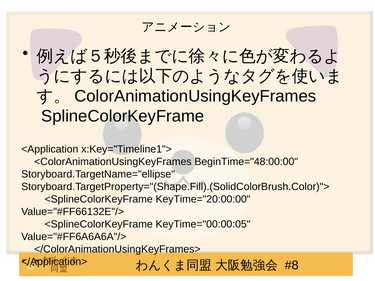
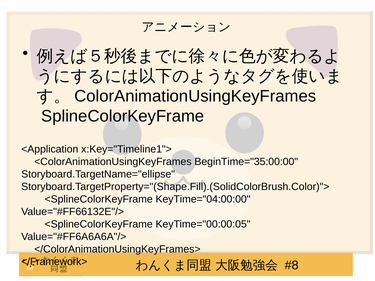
BeginTime="48:00:00: BeginTime="48:00:00 -> BeginTime="35:00:00
KeyTime="20:00:00: KeyTime="20:00:00 -> KeyTime="04:00:00
</Application>: </Application> -> </Framework>
